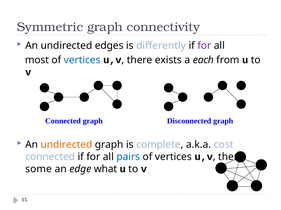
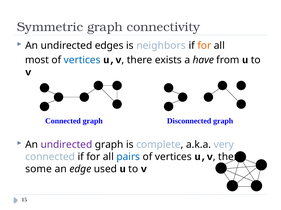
differently: differently -> neighbors
for at (204, 46) colour: purple -> orange
each: each -> have
undirected at (66, 145) colour: orange -> purple
cost: cost -> very
what: what -> used
